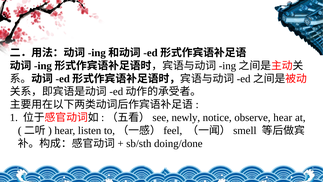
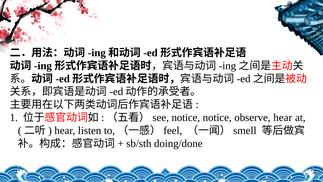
newly at (186, 117): newly -> notice
